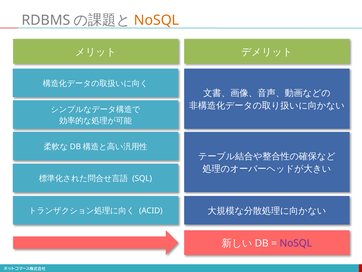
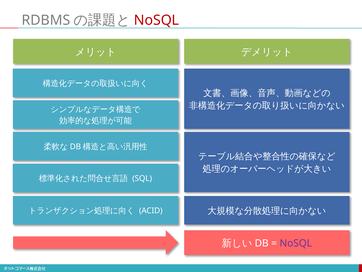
NoSQL at (157, 20) colour: orange -> red
